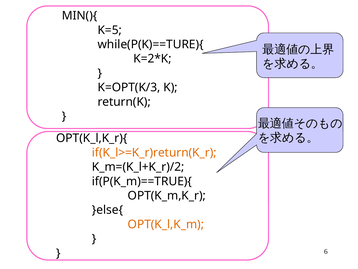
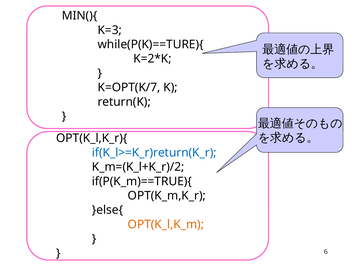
K=5: K=5 -> K=3
K=OPT(K/3: K=OPT(K/3 -> K=OPT(K/7
if(K_l>=K_r)return(K_r colour: orange -> blue
